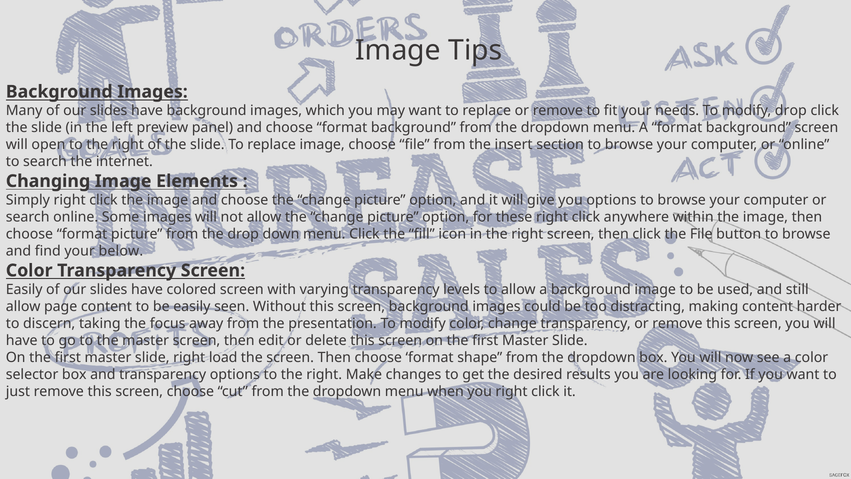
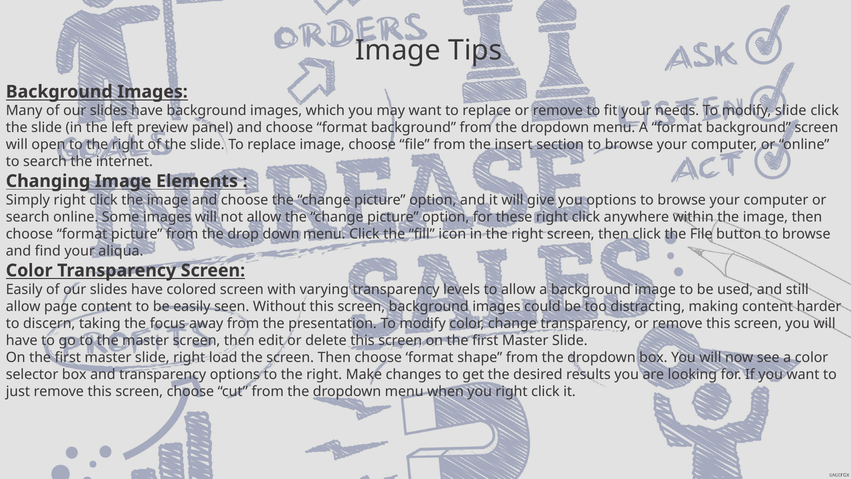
modify drop: drop -> slide
below: below -> aliqua
